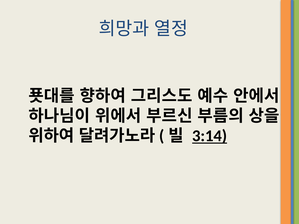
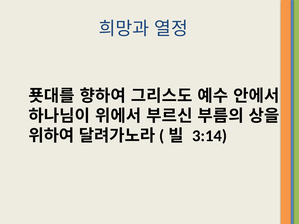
3:14 underline: present -> none
